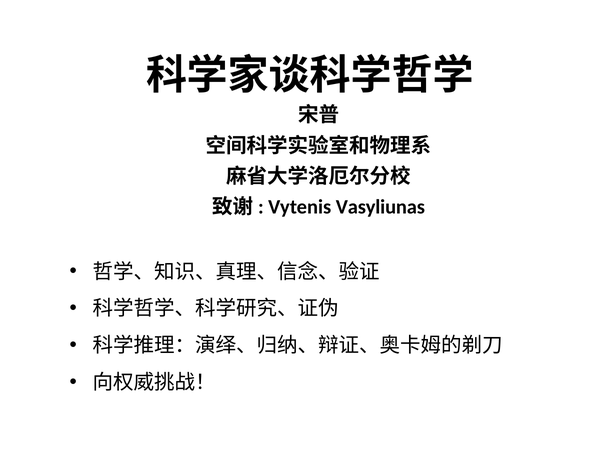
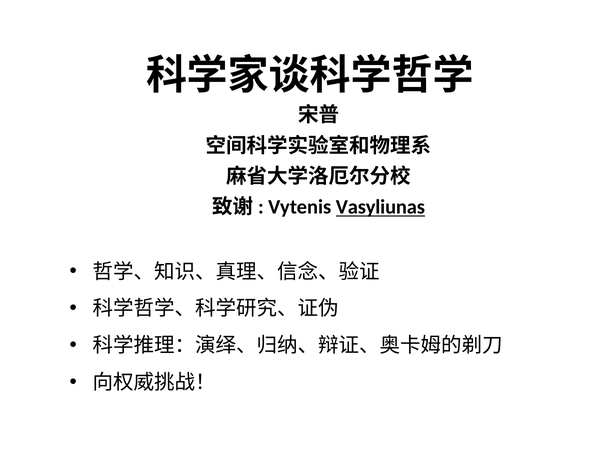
Vasyliunas underline: none -> present
